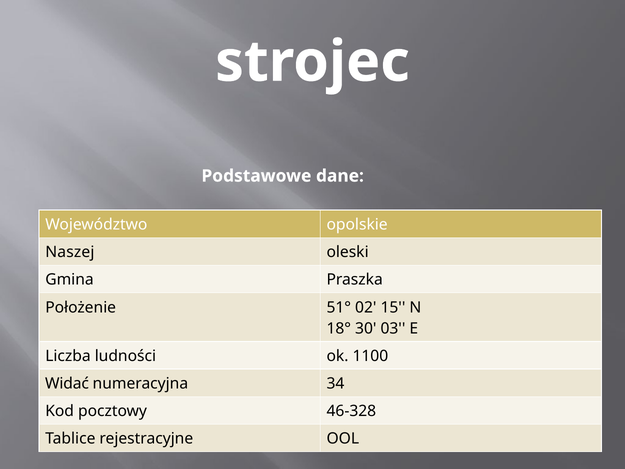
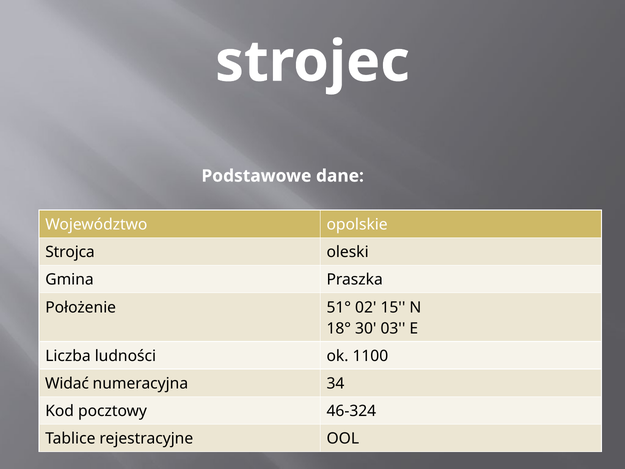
Naszej: Naszej -> Strojca
46-328: 46-328 -> 46-324
